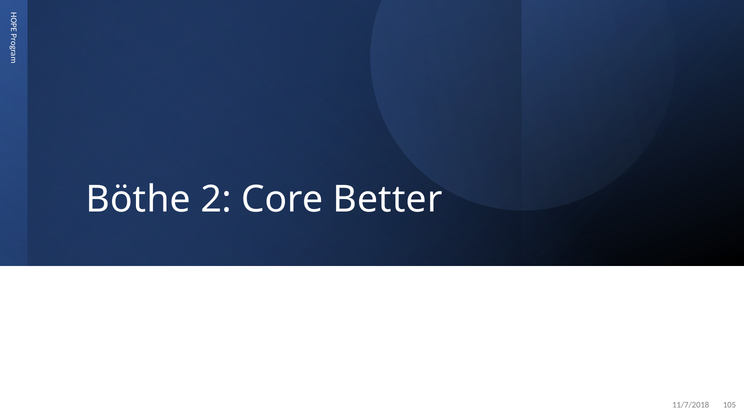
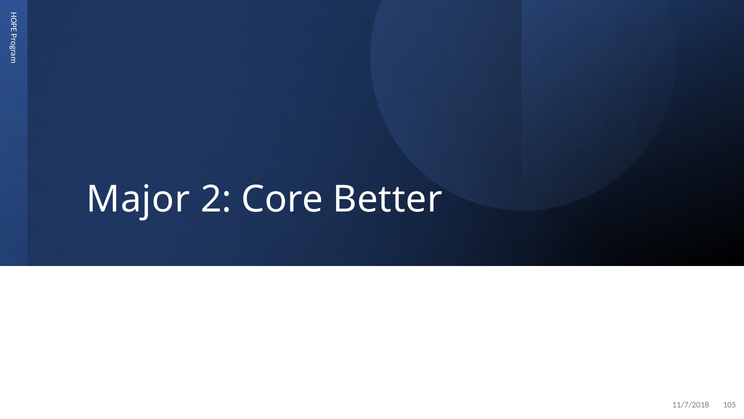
Böthe: Böthe -> Major
